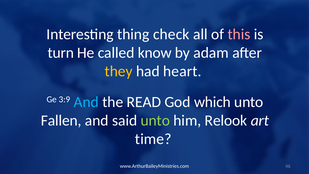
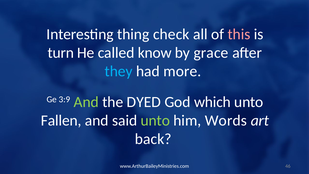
adam: adam -> grace
they colour: yellow -> light blue
heart: heart -> more
And at (86, 102) colour: light blue -> light green
READ: READ -> DYED
Relook: Relook -> Words
time: time -> back
